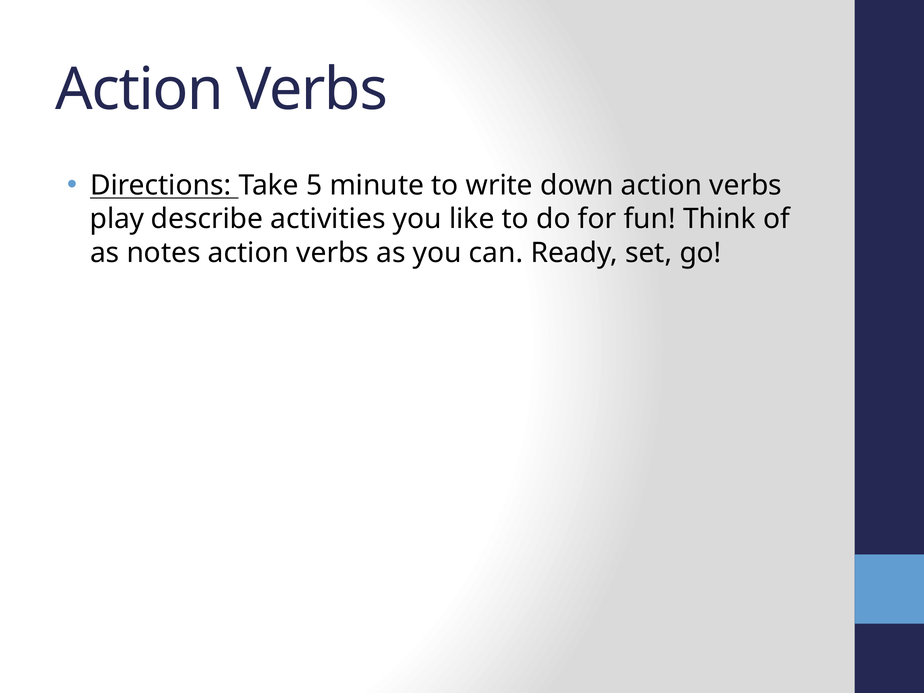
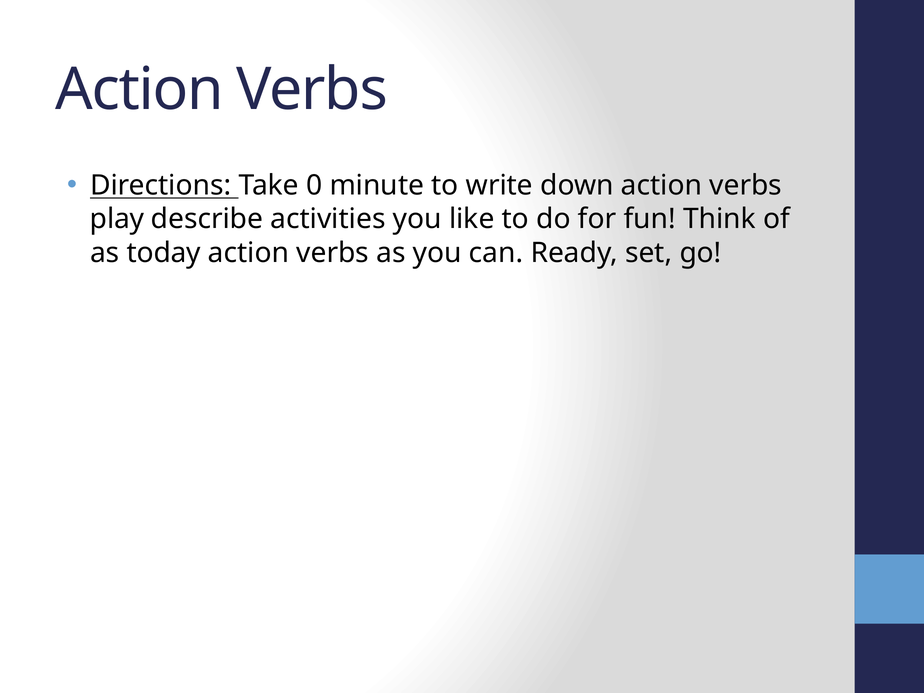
5: 5 -> 0
notes: notes -> today
